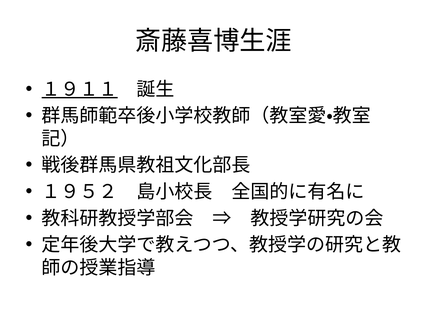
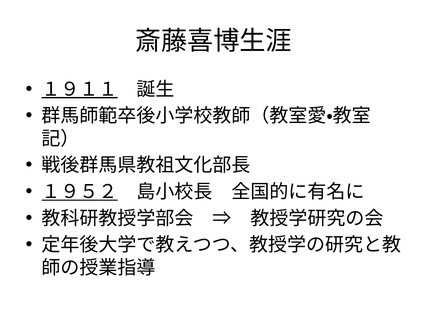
１９５２ underline: none -> present
